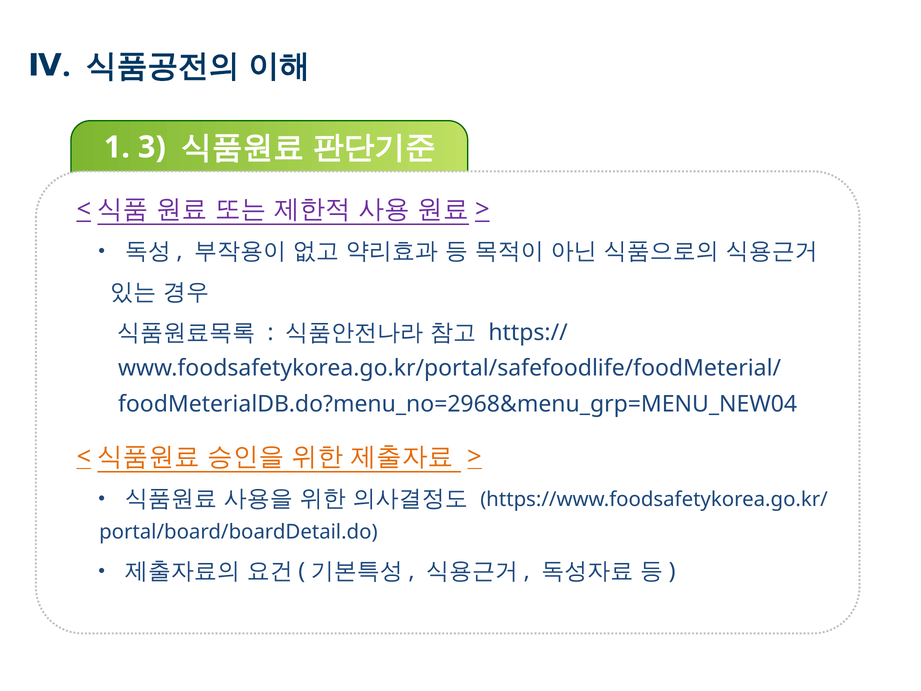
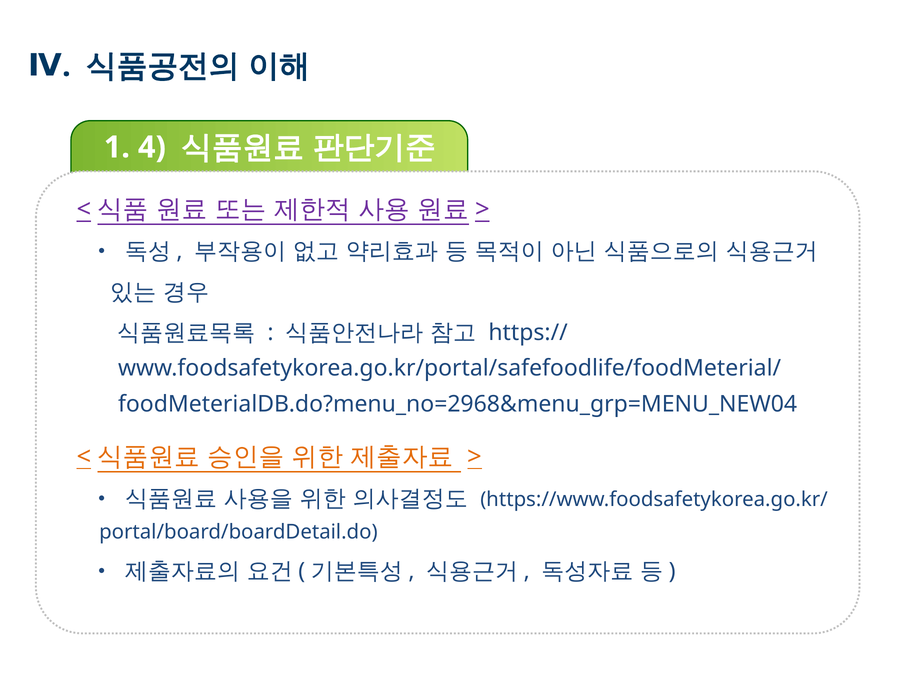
3: 3 -> 4
